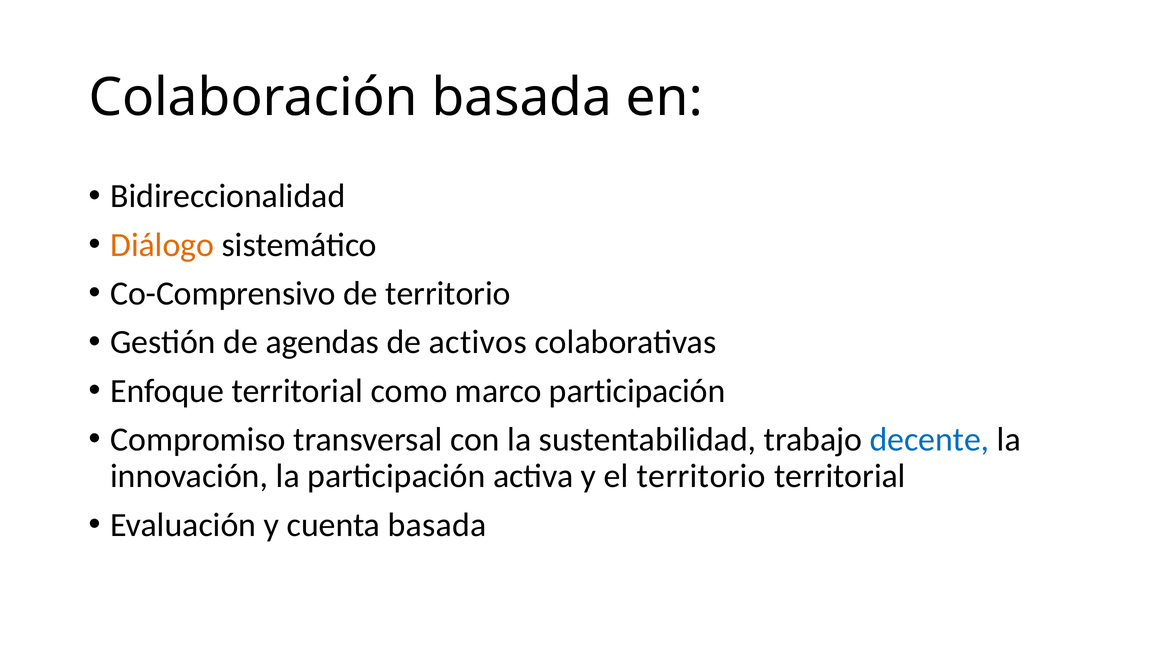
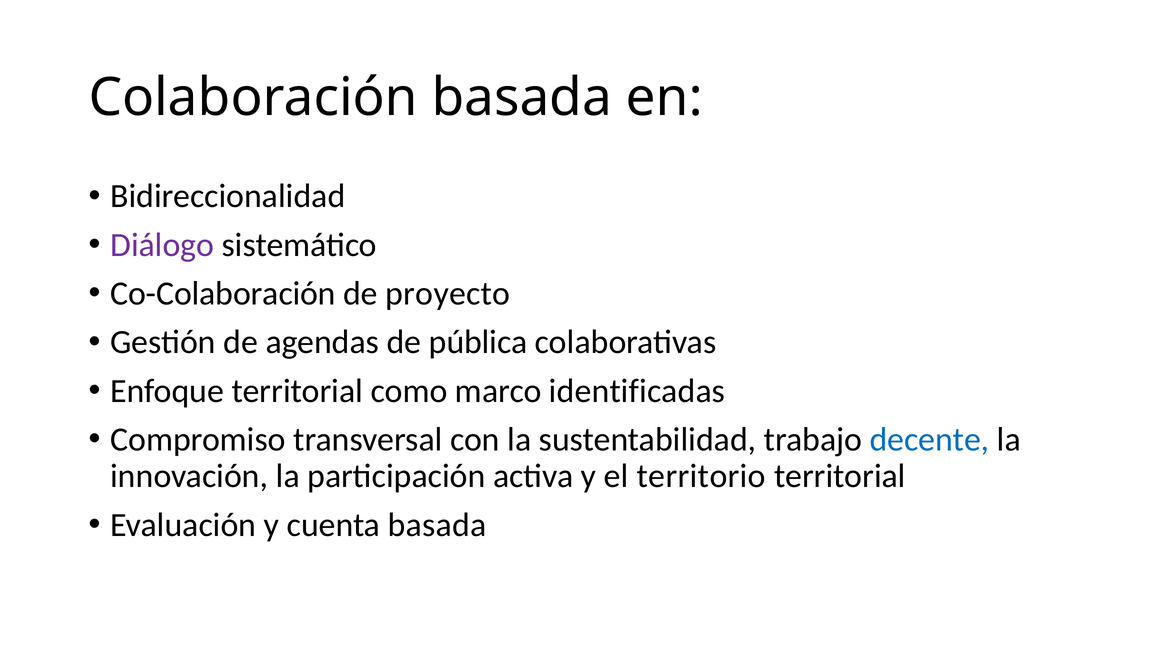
Diálogo colour: orange -> purple
Co-Comprensivo: Co-Comprensivo -> Co-Colaboración
de territorio: territorio -> proyecto
activos: activos -> pública
marco participación: participación -> identificadas
